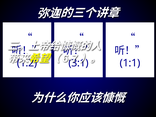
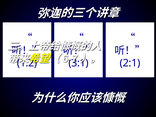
1:1: 1:1 -> 2:1
